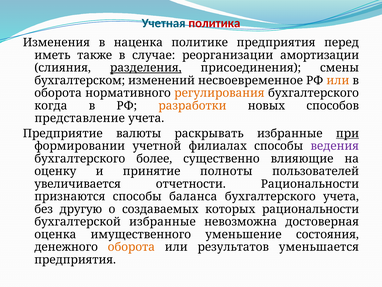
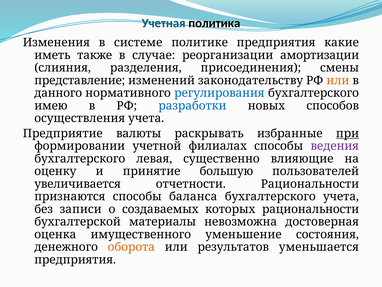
политика colour: red -> black
наценка: наценка -> системе
перед: перед -> какие
разделения underline: present -> none
бухгалтерском: бухгалтерском -> представление
несвоевременное: несвоевременное -> законодательству
оборота at (58, 93): оборота -> данного
регулирования colour: orange -> blue
когда: когда -> имею
разработки colour: orange -> blue
представление: представление -> осуществления
более: более -> левая
полноты: полноты -> большую
другую: другую -> записи
бухгалтерской избранные: избранные -> материалы
